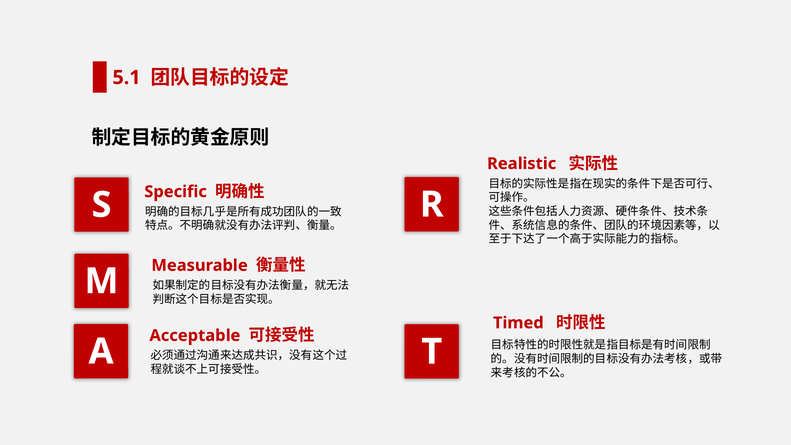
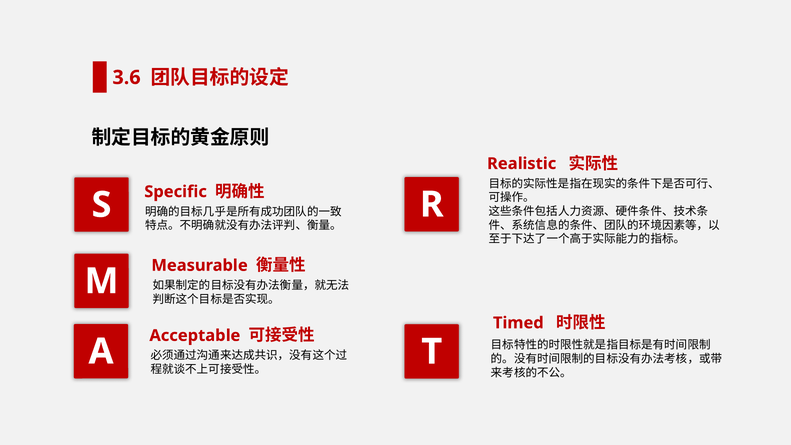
5.1: 5.1 -> 3.6
